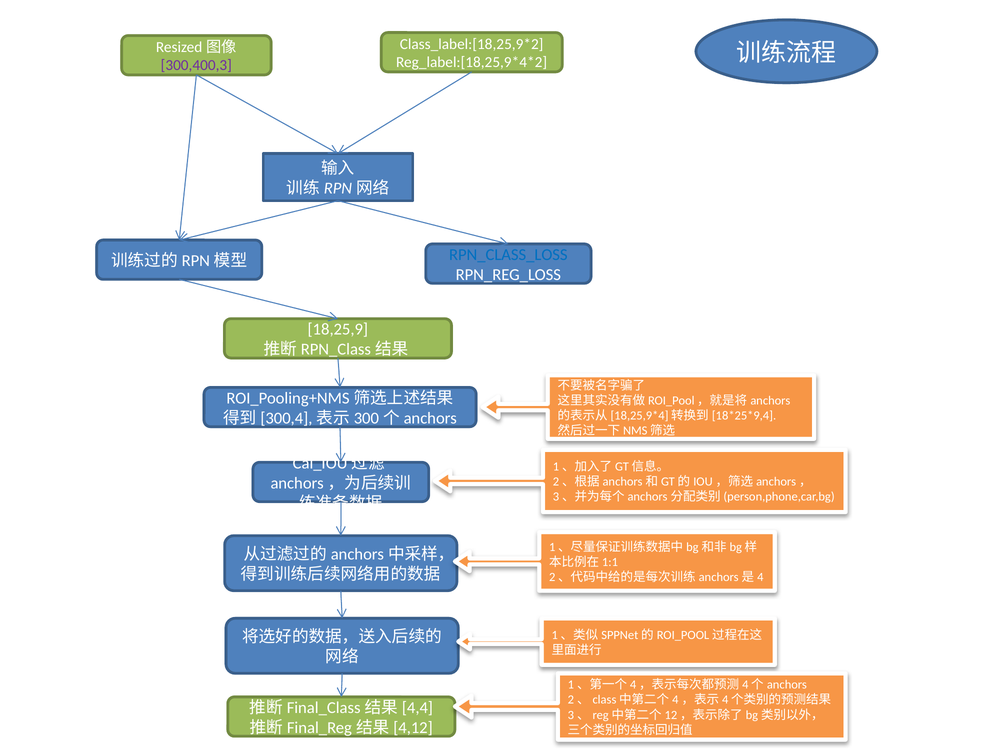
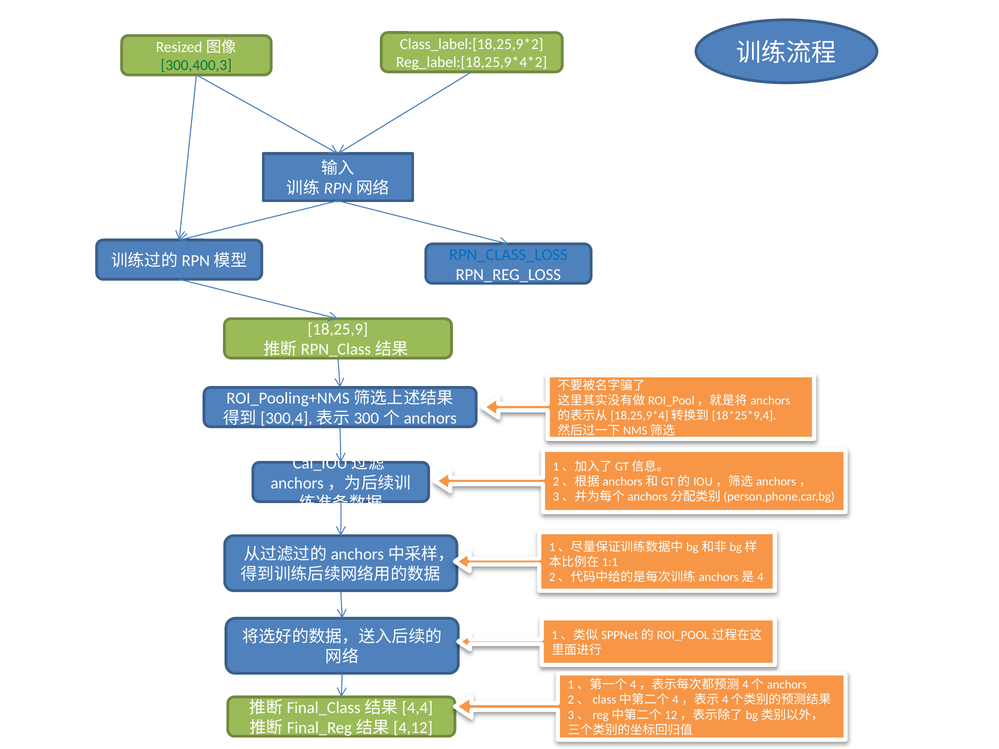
300,400,3 colour: purple -> green
